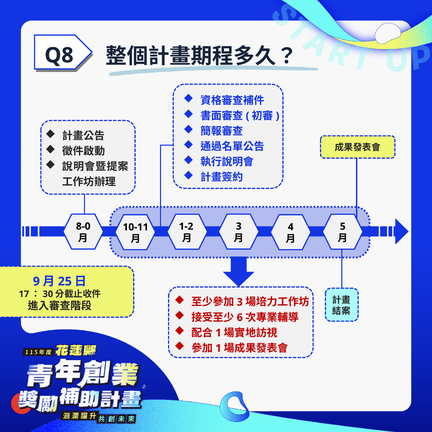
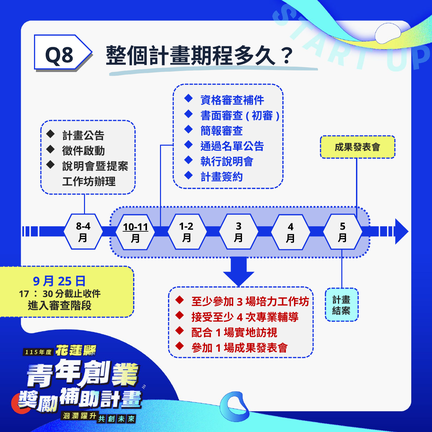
8-0: 8-0 -> 8-4
10-11 underline: none -> present
6 at (240, 317): 6 -> 4
